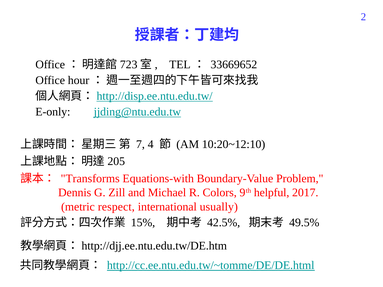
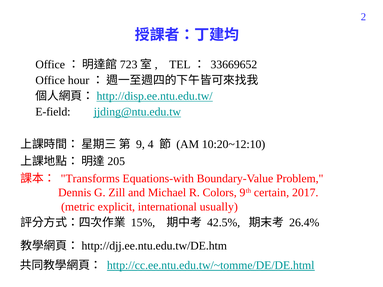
E-only: E-only -> E-field
7: 7 -> 9
helpful: helpful -> certain
respect: respect -> explicit
49.5%: 49.5% -> 26.4%
